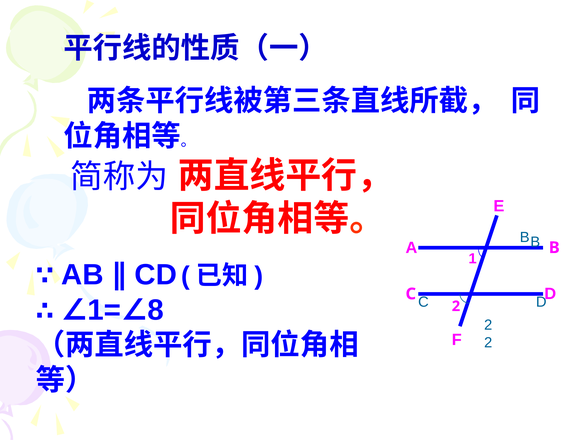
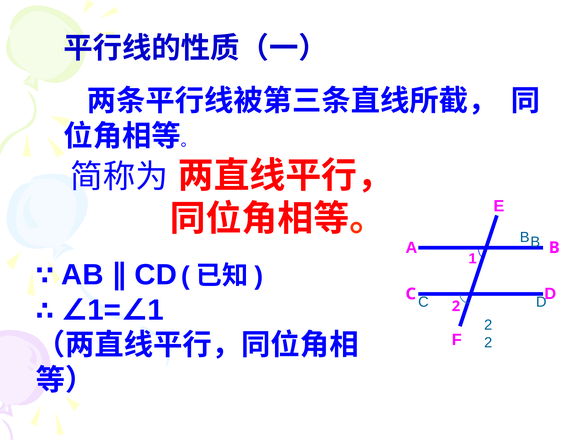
8 at (156, 310): 8 -> 1
